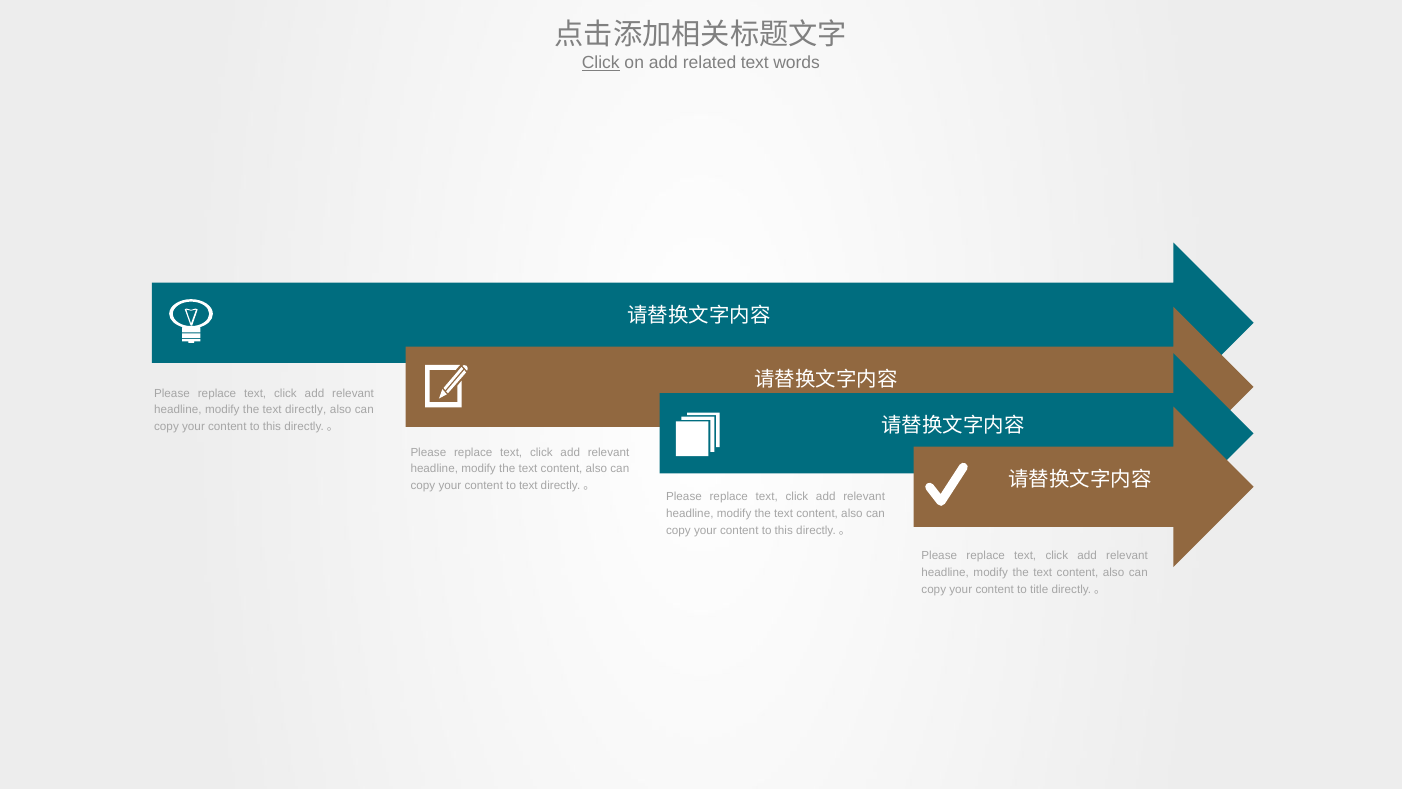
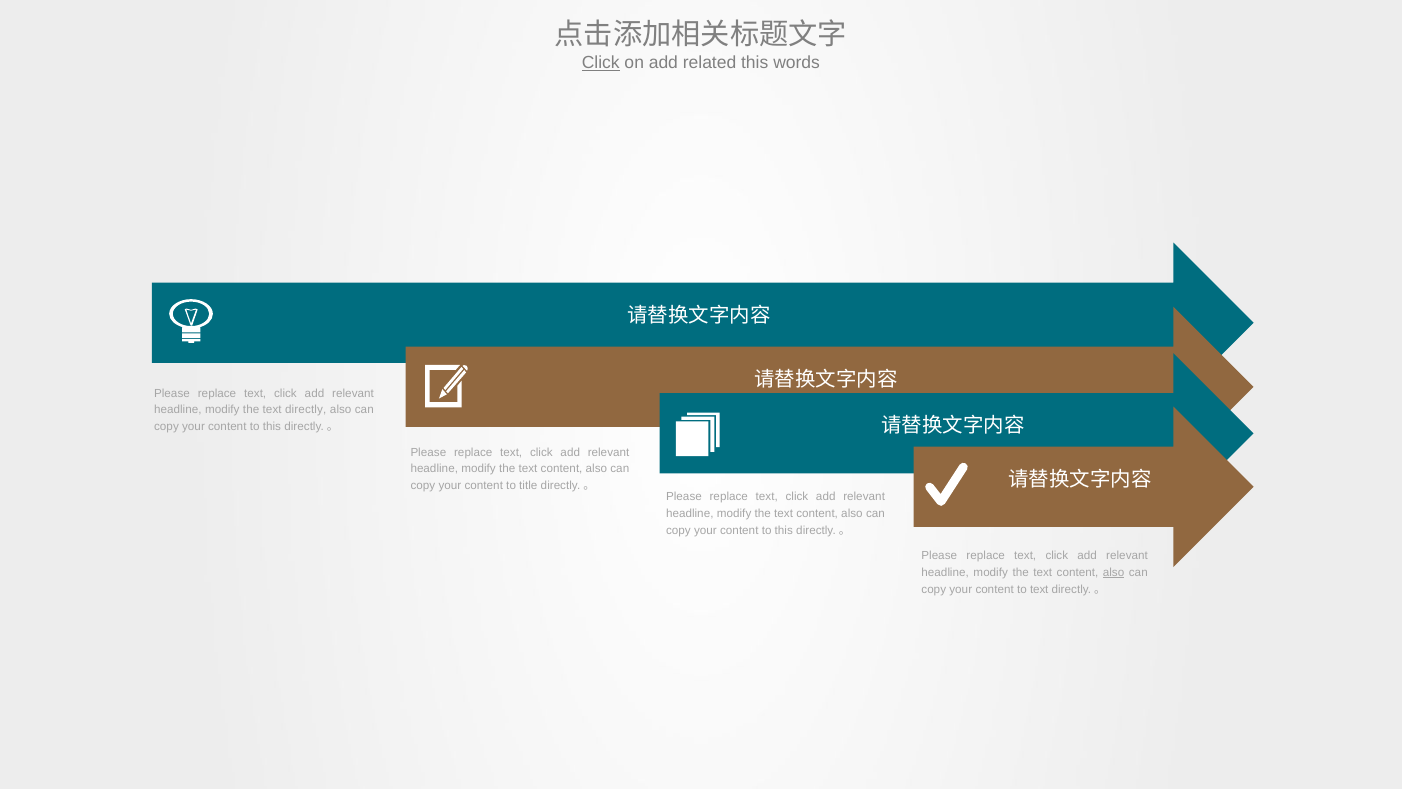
related text: text -> this
to text: text -> title
also at (1114, 572) underline: none -> present
to title: title -> text
